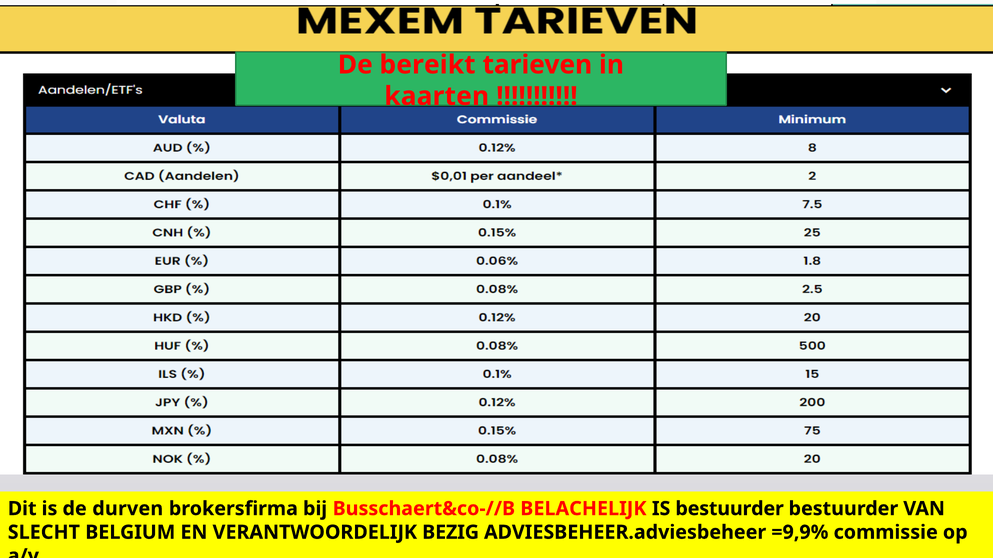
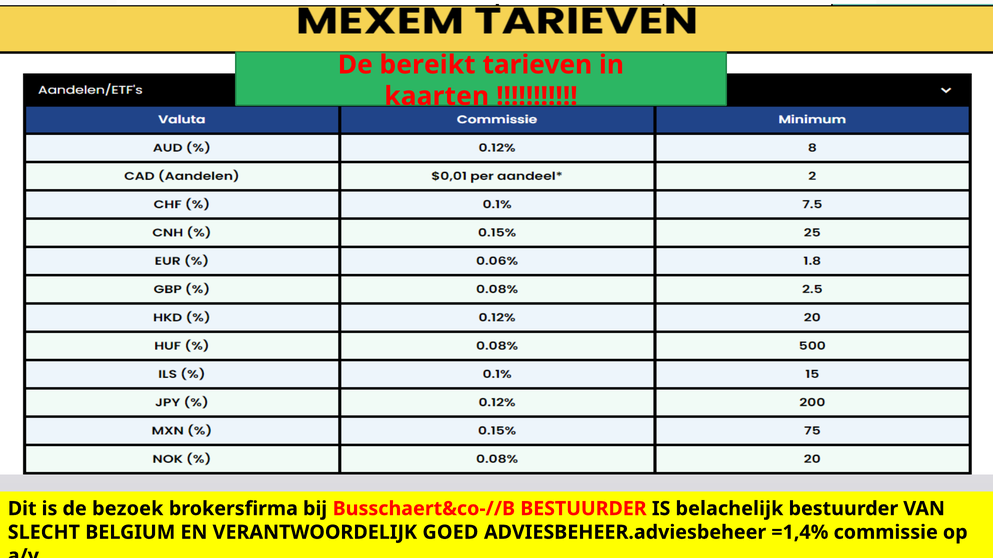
durven: durven -> bezoek
Busschaert&co-//B BELACHELIJK: BELACHELIJK -> BESTUURDER
IS bestuurder: bestuurder -> belachelijk
BEZIG: BEZIG -> GOED
=9,9%: =9,9% -> =1,4%
